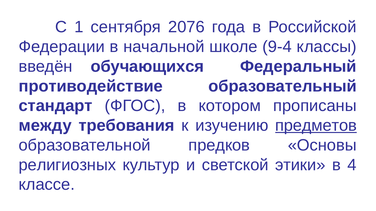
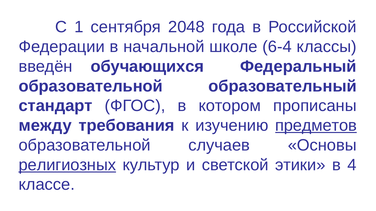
2076: 2076 -> 2048
9-4: 9-4 -> 6-4
противодействие at (91, 86): противодействие -> образовательной
предков: предков -> случаев
религиозных underline: none -> present
